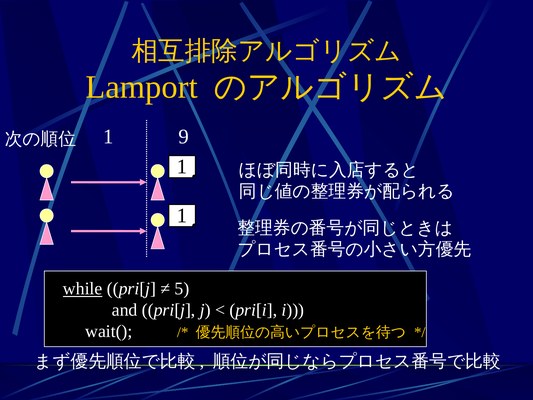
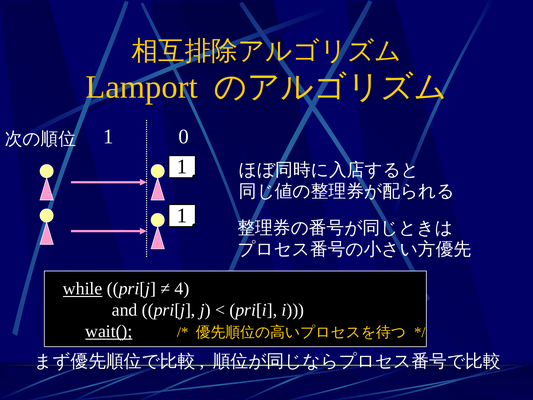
9: 9 -> 0
5: 5 -> 4
wait( underline: none -> present
